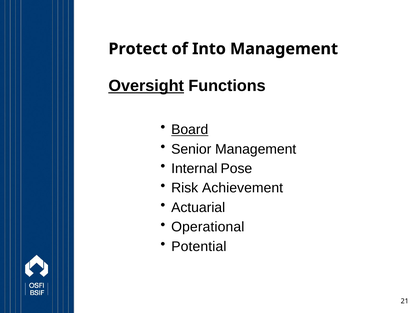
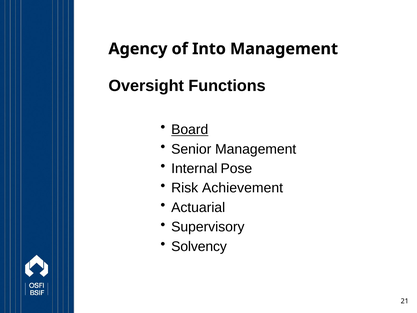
Protect: Protect -> Agency
Oversight underline: present -> none
Operational: Operational -> Supervisory
Potential: Potential -> Solvency
